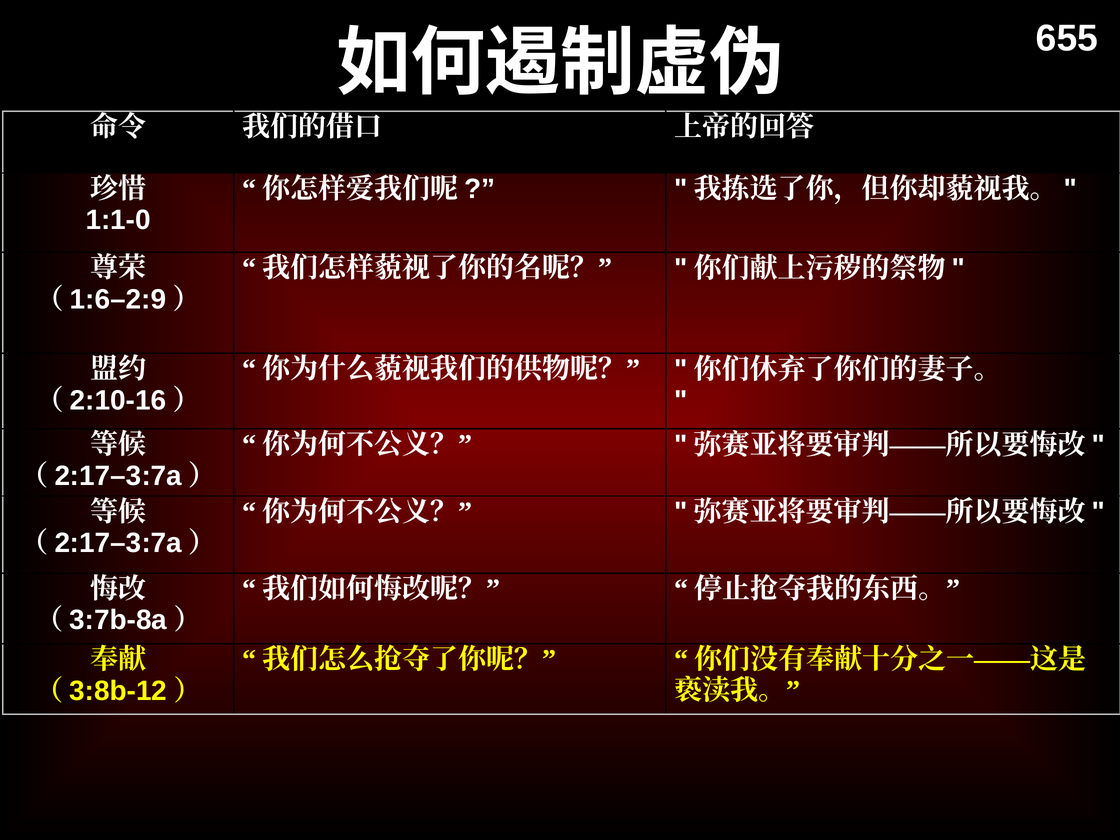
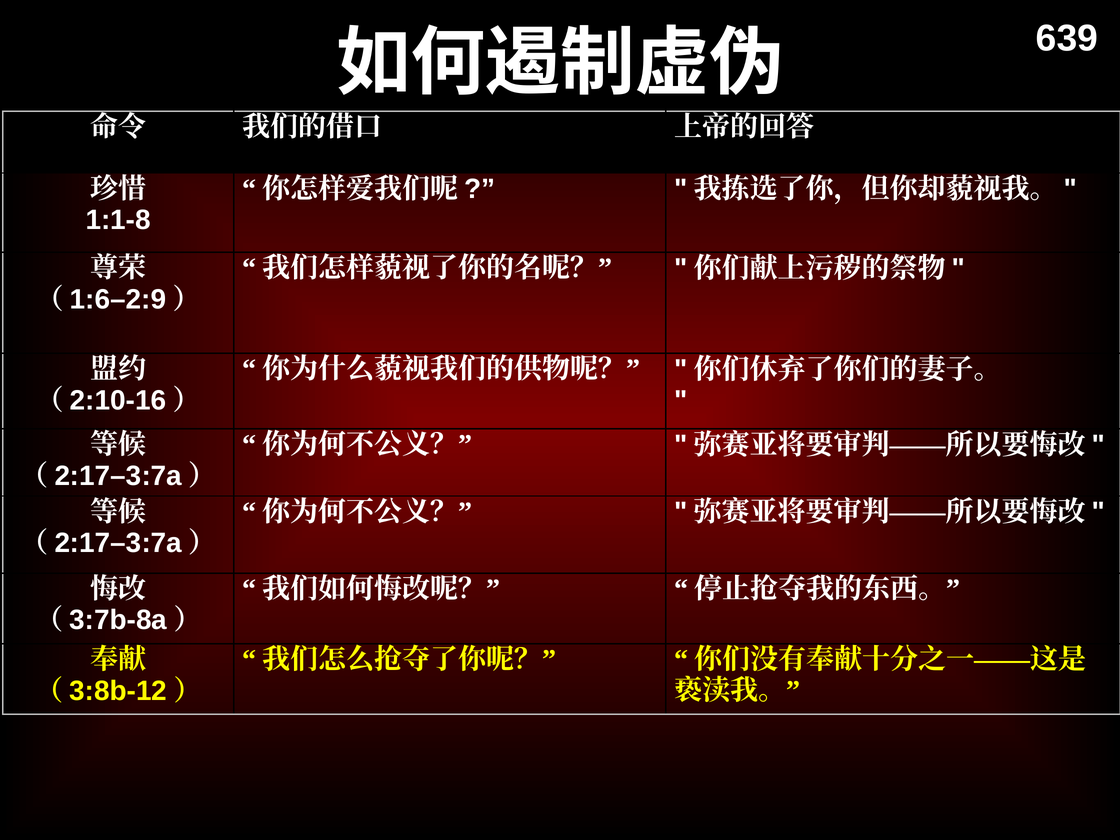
655: 655 -> 639
1:1-0: 1:1-0 -> 1:1-8
